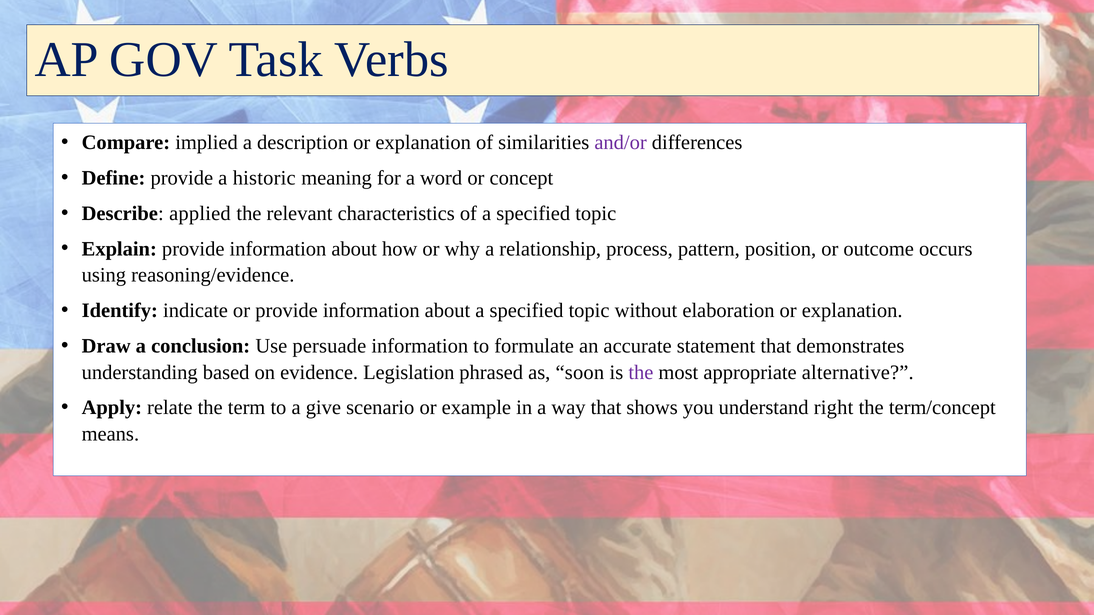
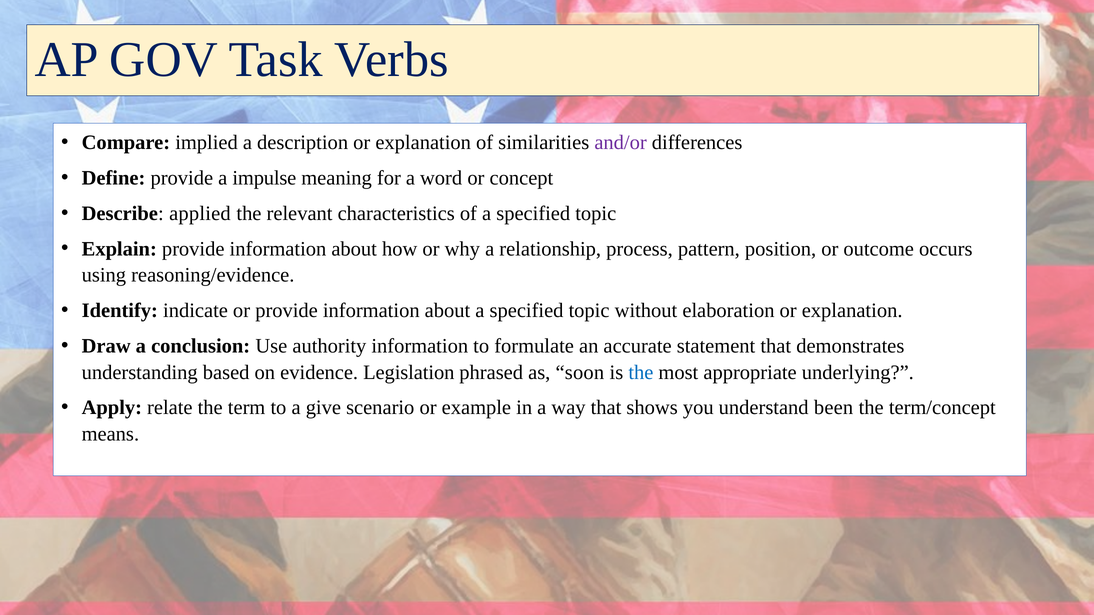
historic: historic -> impulse
persuade: persuade -> authority
the at (641, 372) colour: purple -> blue
alternative: alternative -> underlying
right: right -> been
